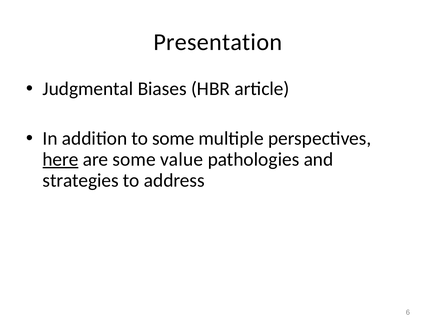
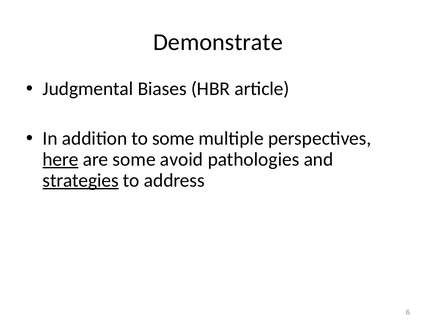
Presentation: Presentation -> Demonstrate
value: value -> avoid
strategies underline: none -> present
